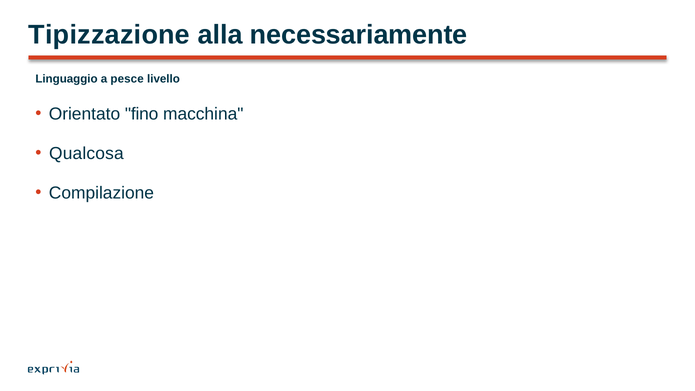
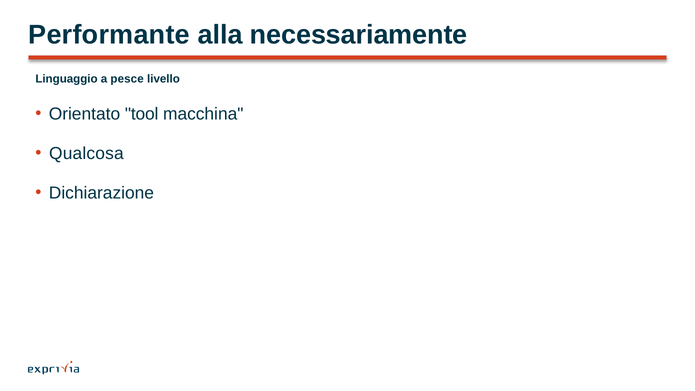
Tipizzazione: Tipizzazione -> Performante
fino: fino -> tool
Compilazione: Compilazione -> Dichiarazione
